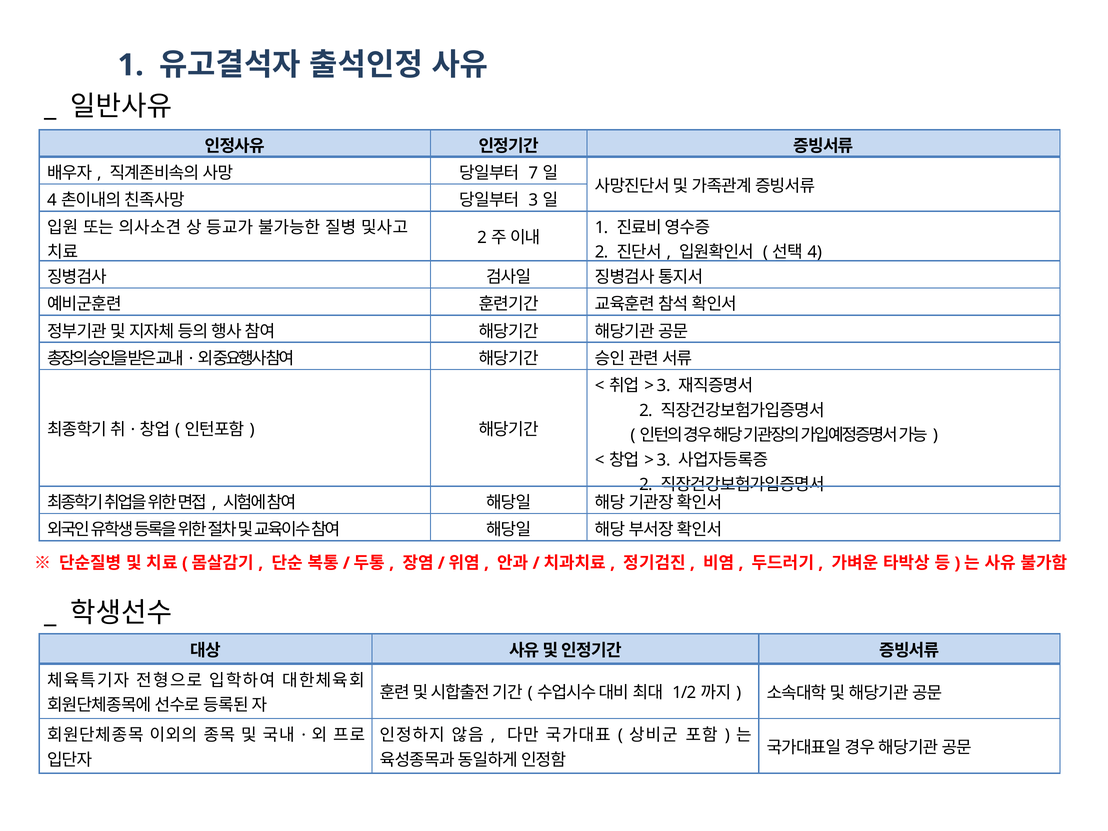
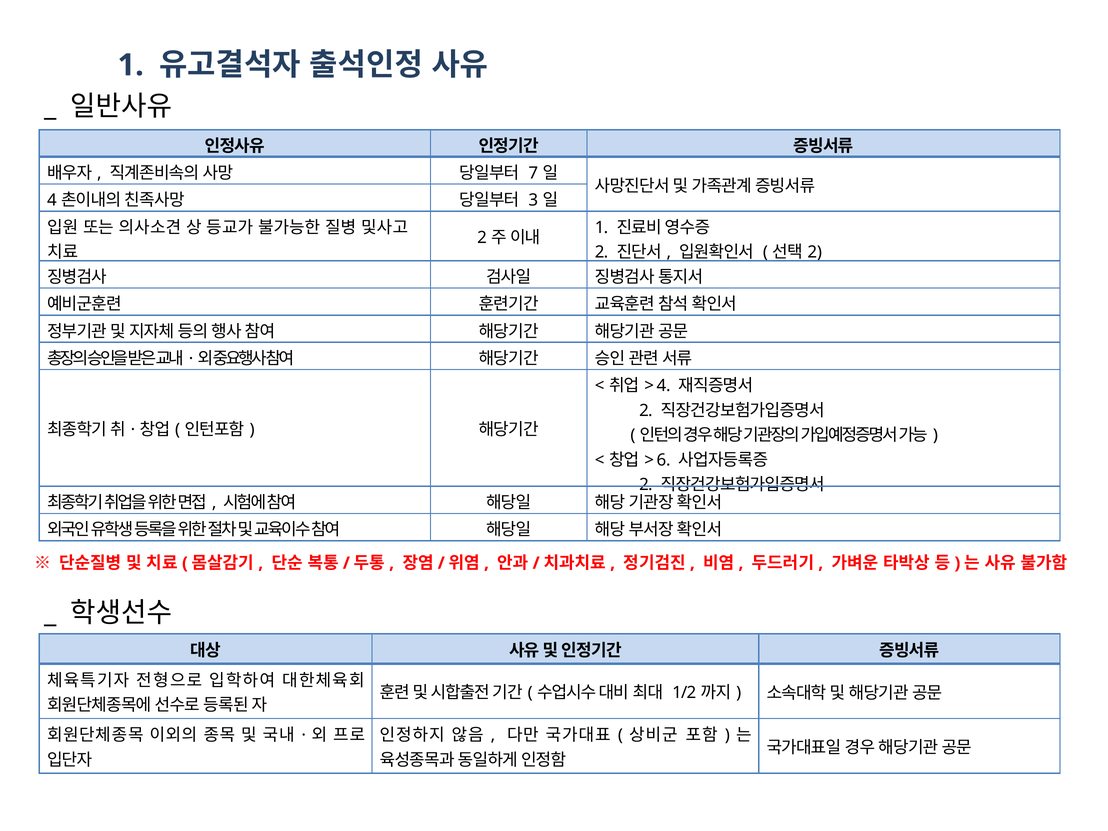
4 at (815, 252): 4 -> 2
3 at (664, 386): 3 -> 4
3 at (664, 460): 3 -> 6
